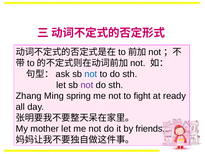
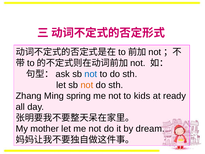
not at (87, 85) colour: purple -> orange
fight: fight -> kids
friends: friends -> dream
